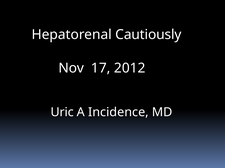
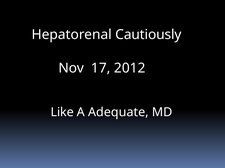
Uric: Uric -> Like
Incidence: Incidence -> Adequate
